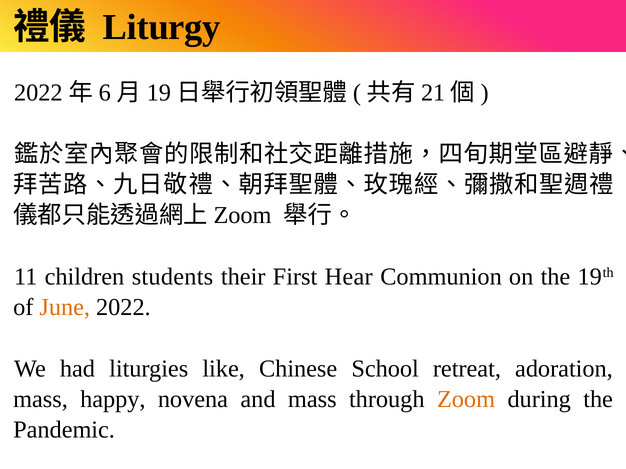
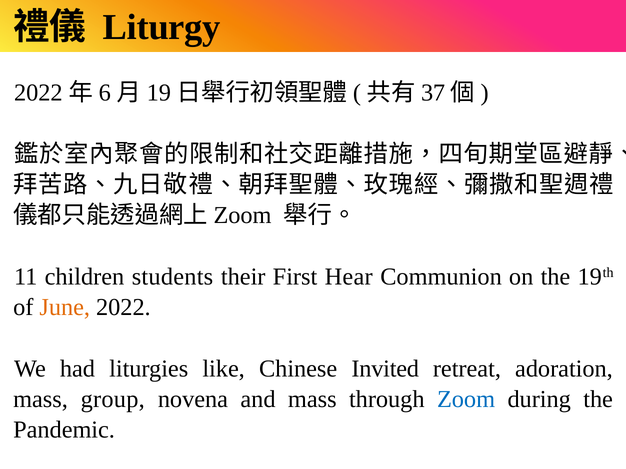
21: 21 -> 37
School: School -> Invited
happy: happy -> group
Zoom at (466, 400) colour: orange -> blue
